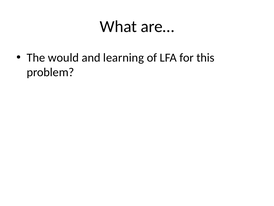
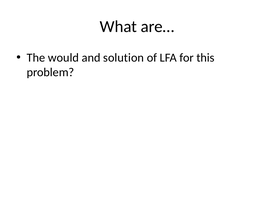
learning: learning -> solution
